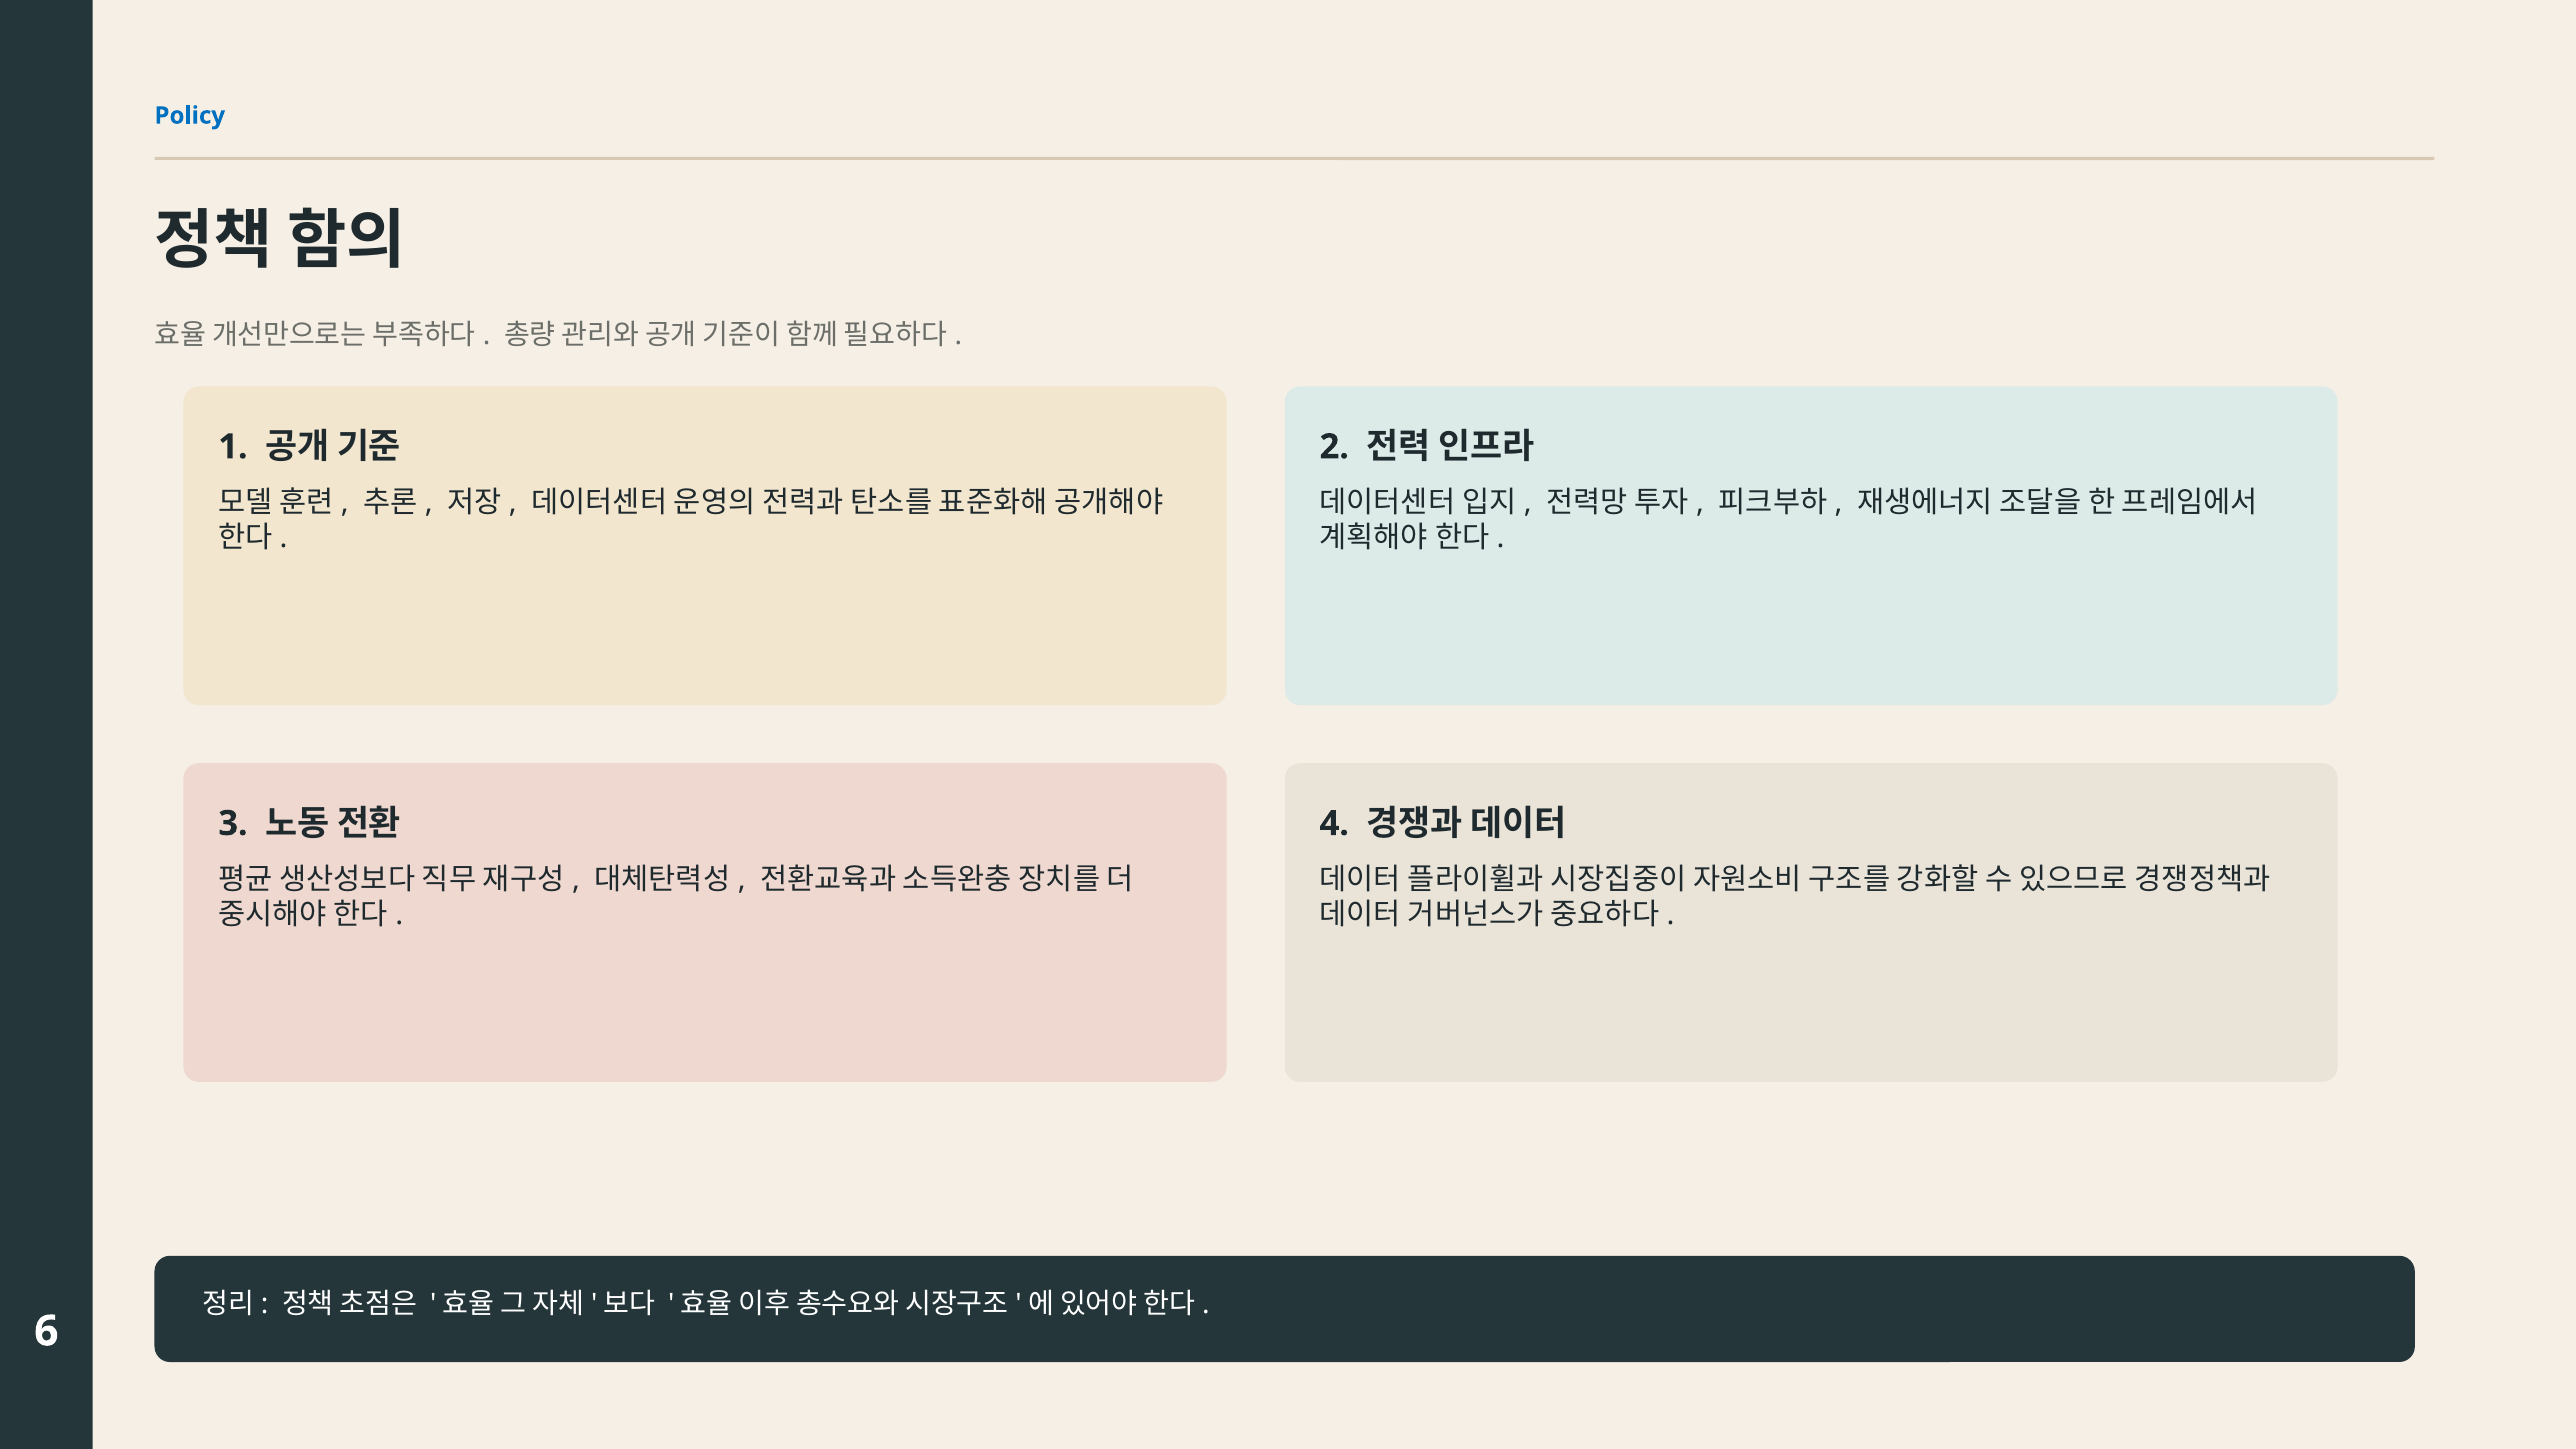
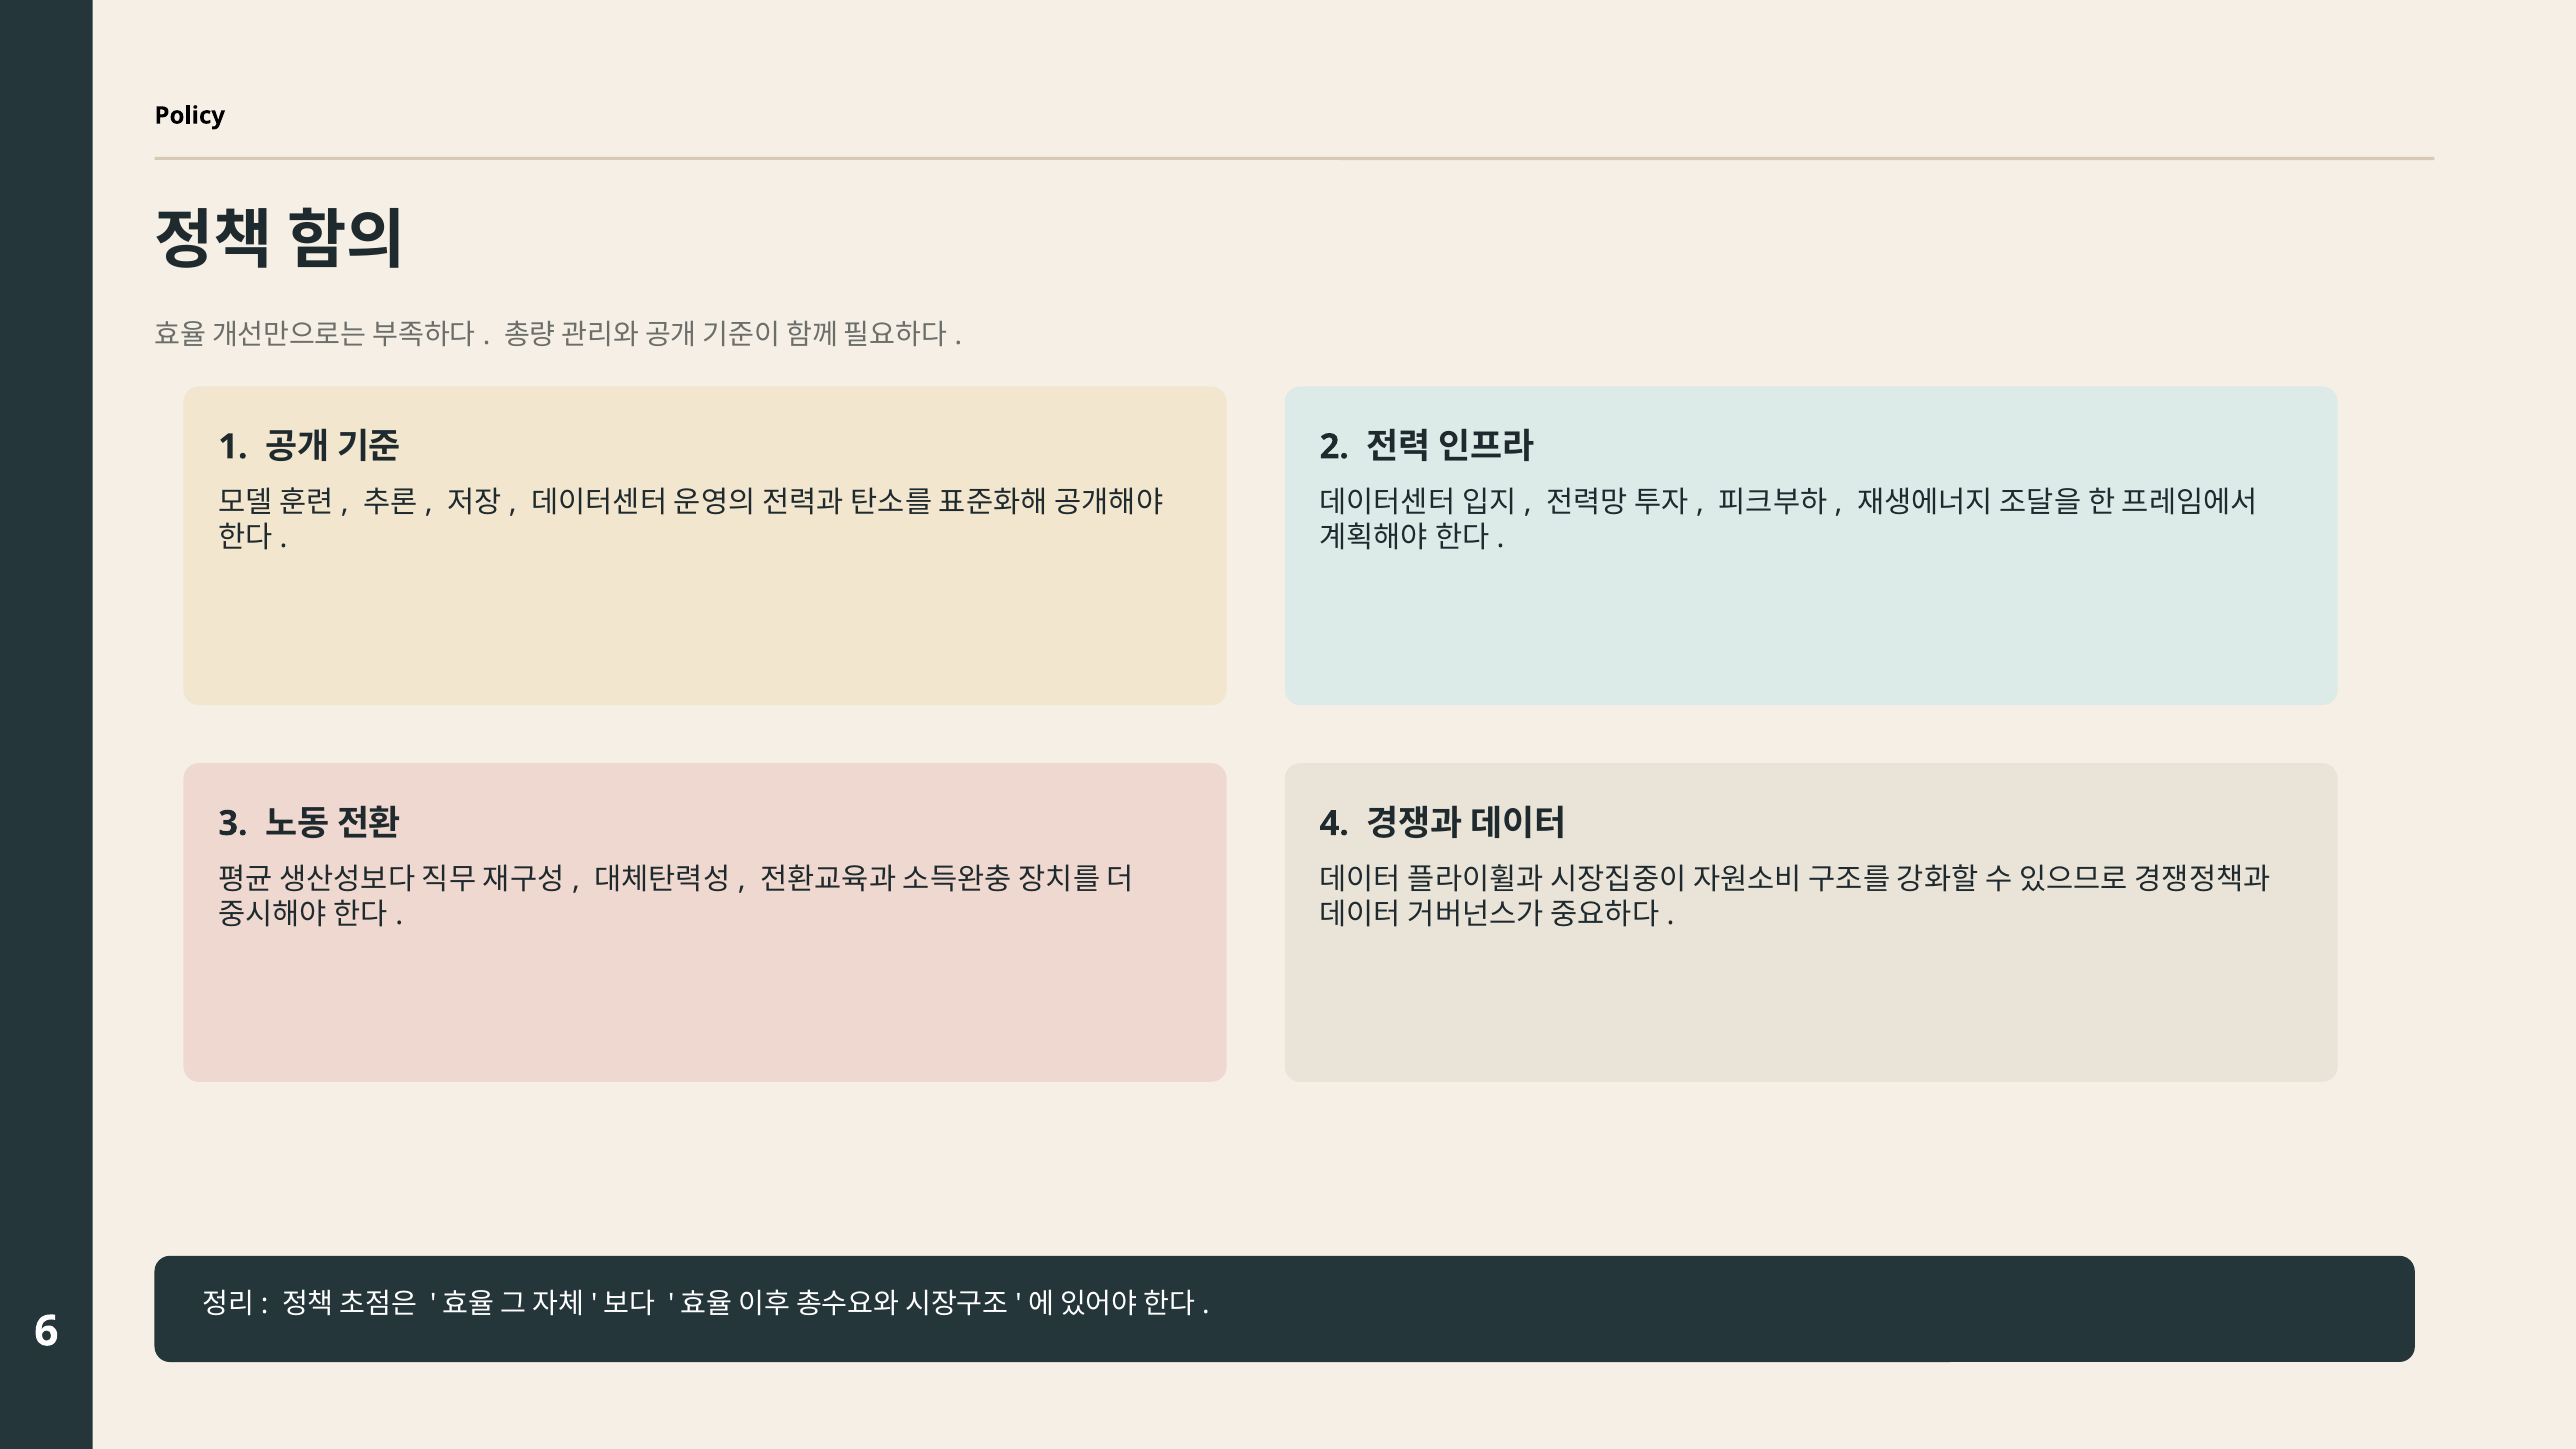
Policy colour: blue -> black
